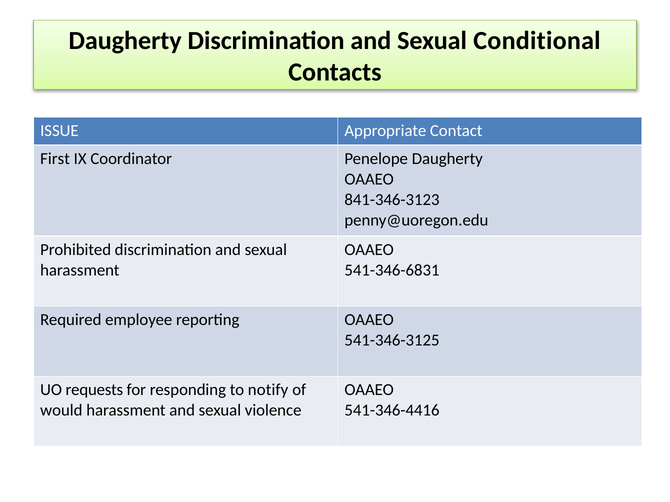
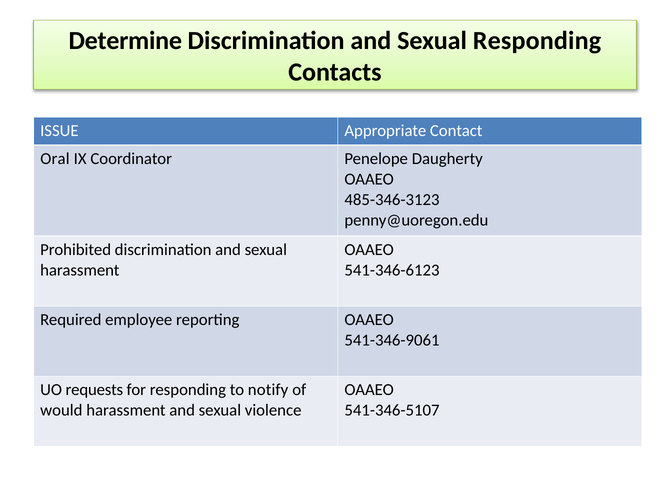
Daugherty at (125, 41): Daugherty -> Determine
Sexual Conditional: Conditional -> Responding
First: First -> Oral
841-346-3123: 841-346-3123 -> 485-346-3123
541-346-6831: 541-346-6831 -> 541-346-6123
541-346-3125: 541-346-3125 -> 541-346-9061
541-346-4416: 541-346-4416 -> 541-346-5107
